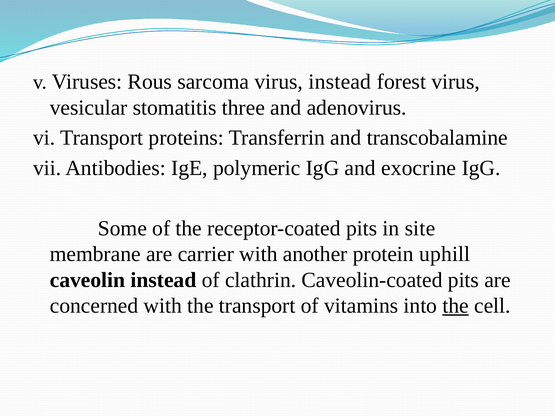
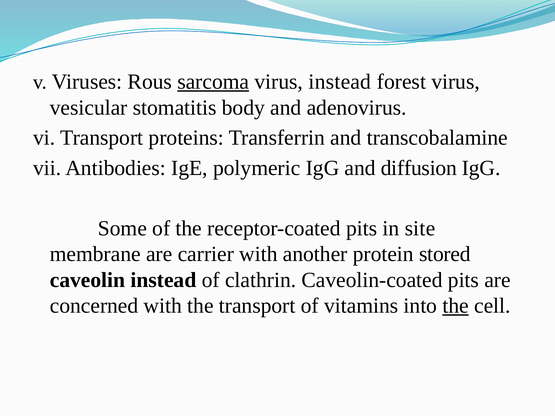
sarcoma underline: none -> present
three: three -> body
exocrine: exocrine -> diffusion
uphill: uphill -> stored
